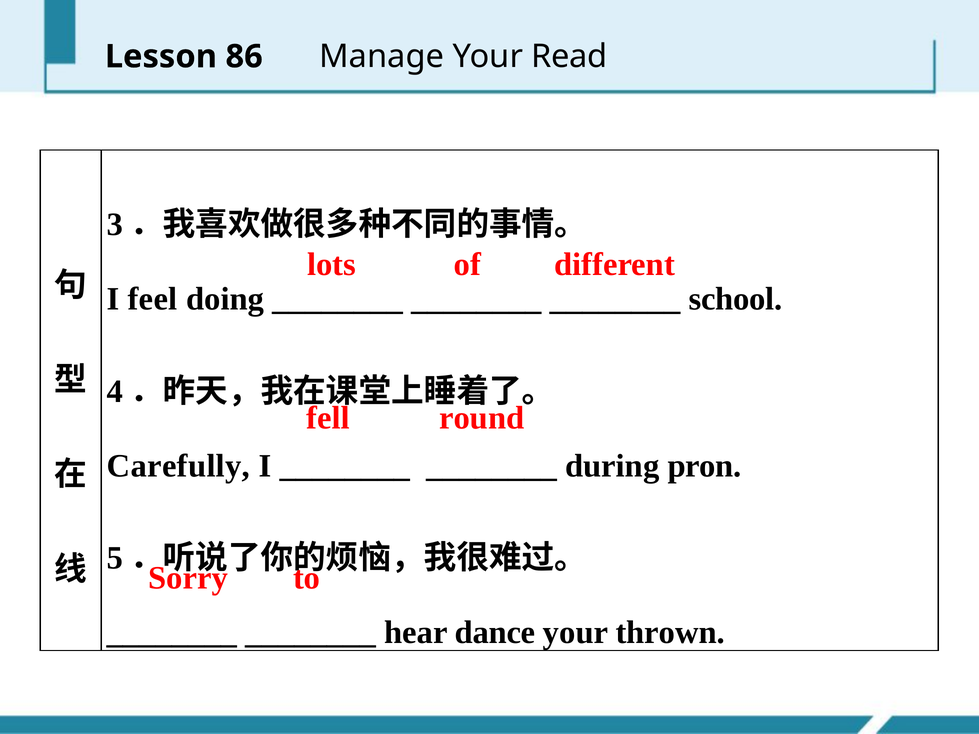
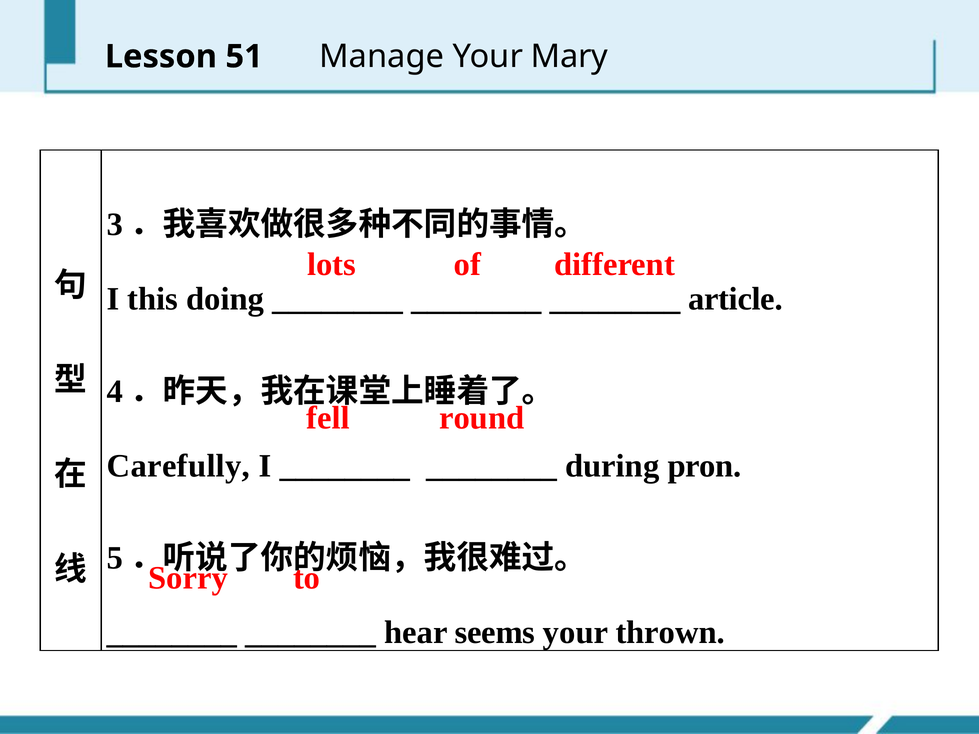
86: 86 -> 51
Read: Read -> Mary
feel: feel -> this
school: school -> article
dance: dance -> seems
